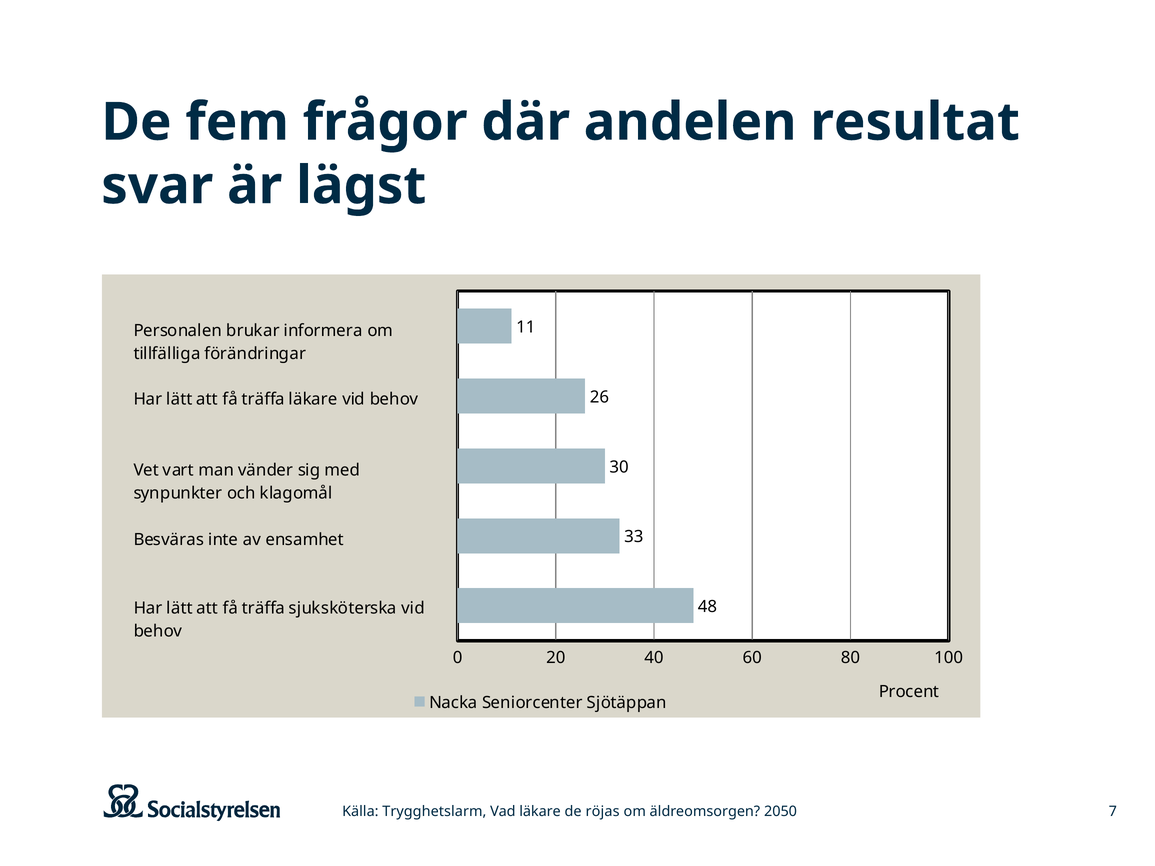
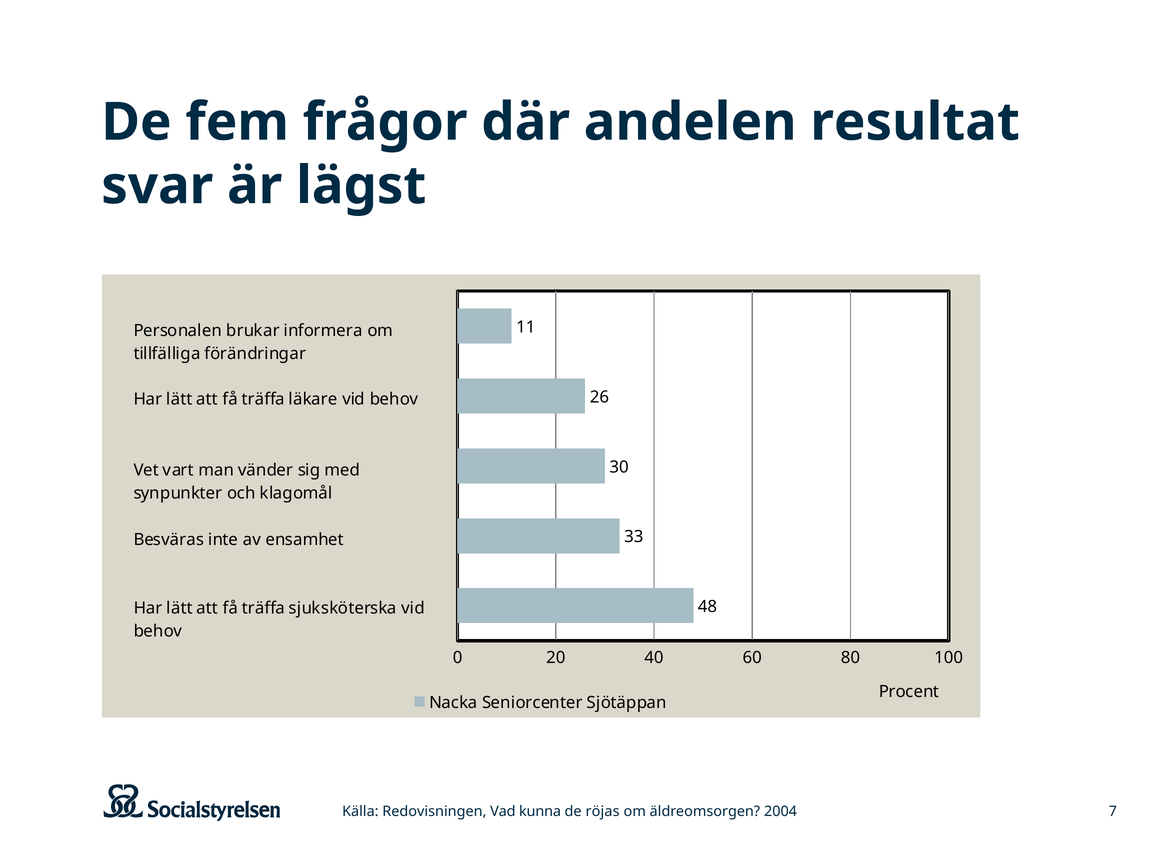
Trygghetslarm: Trygghetslarm -> Redovisningen
Vad läkare: läkare -> kunna
2050: 2050 -> 2004
